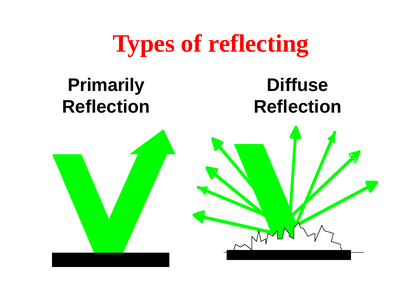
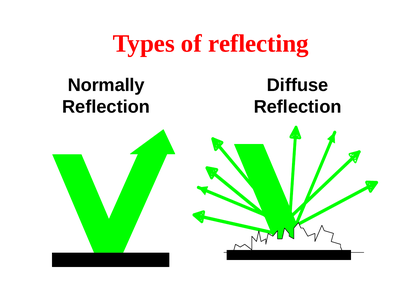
Primarily: Primarily -> Normally
